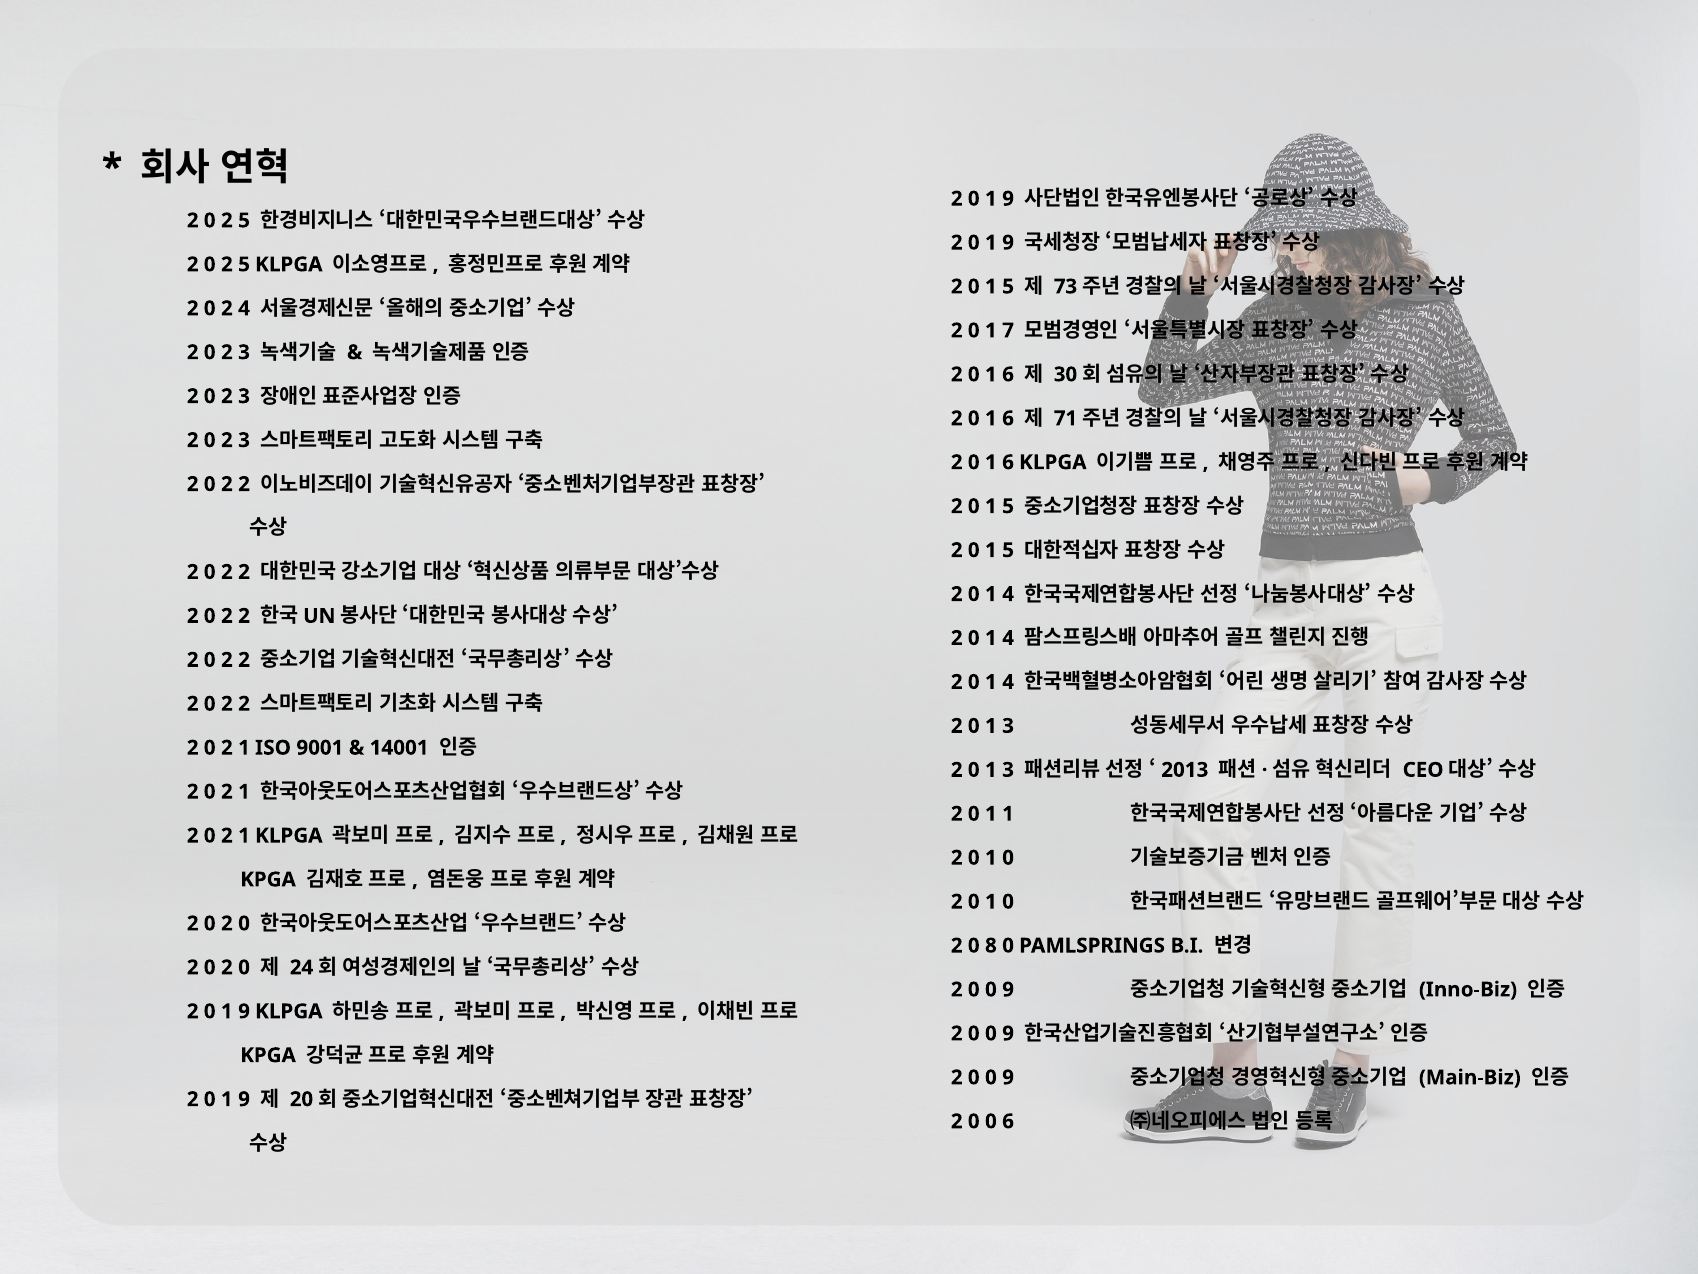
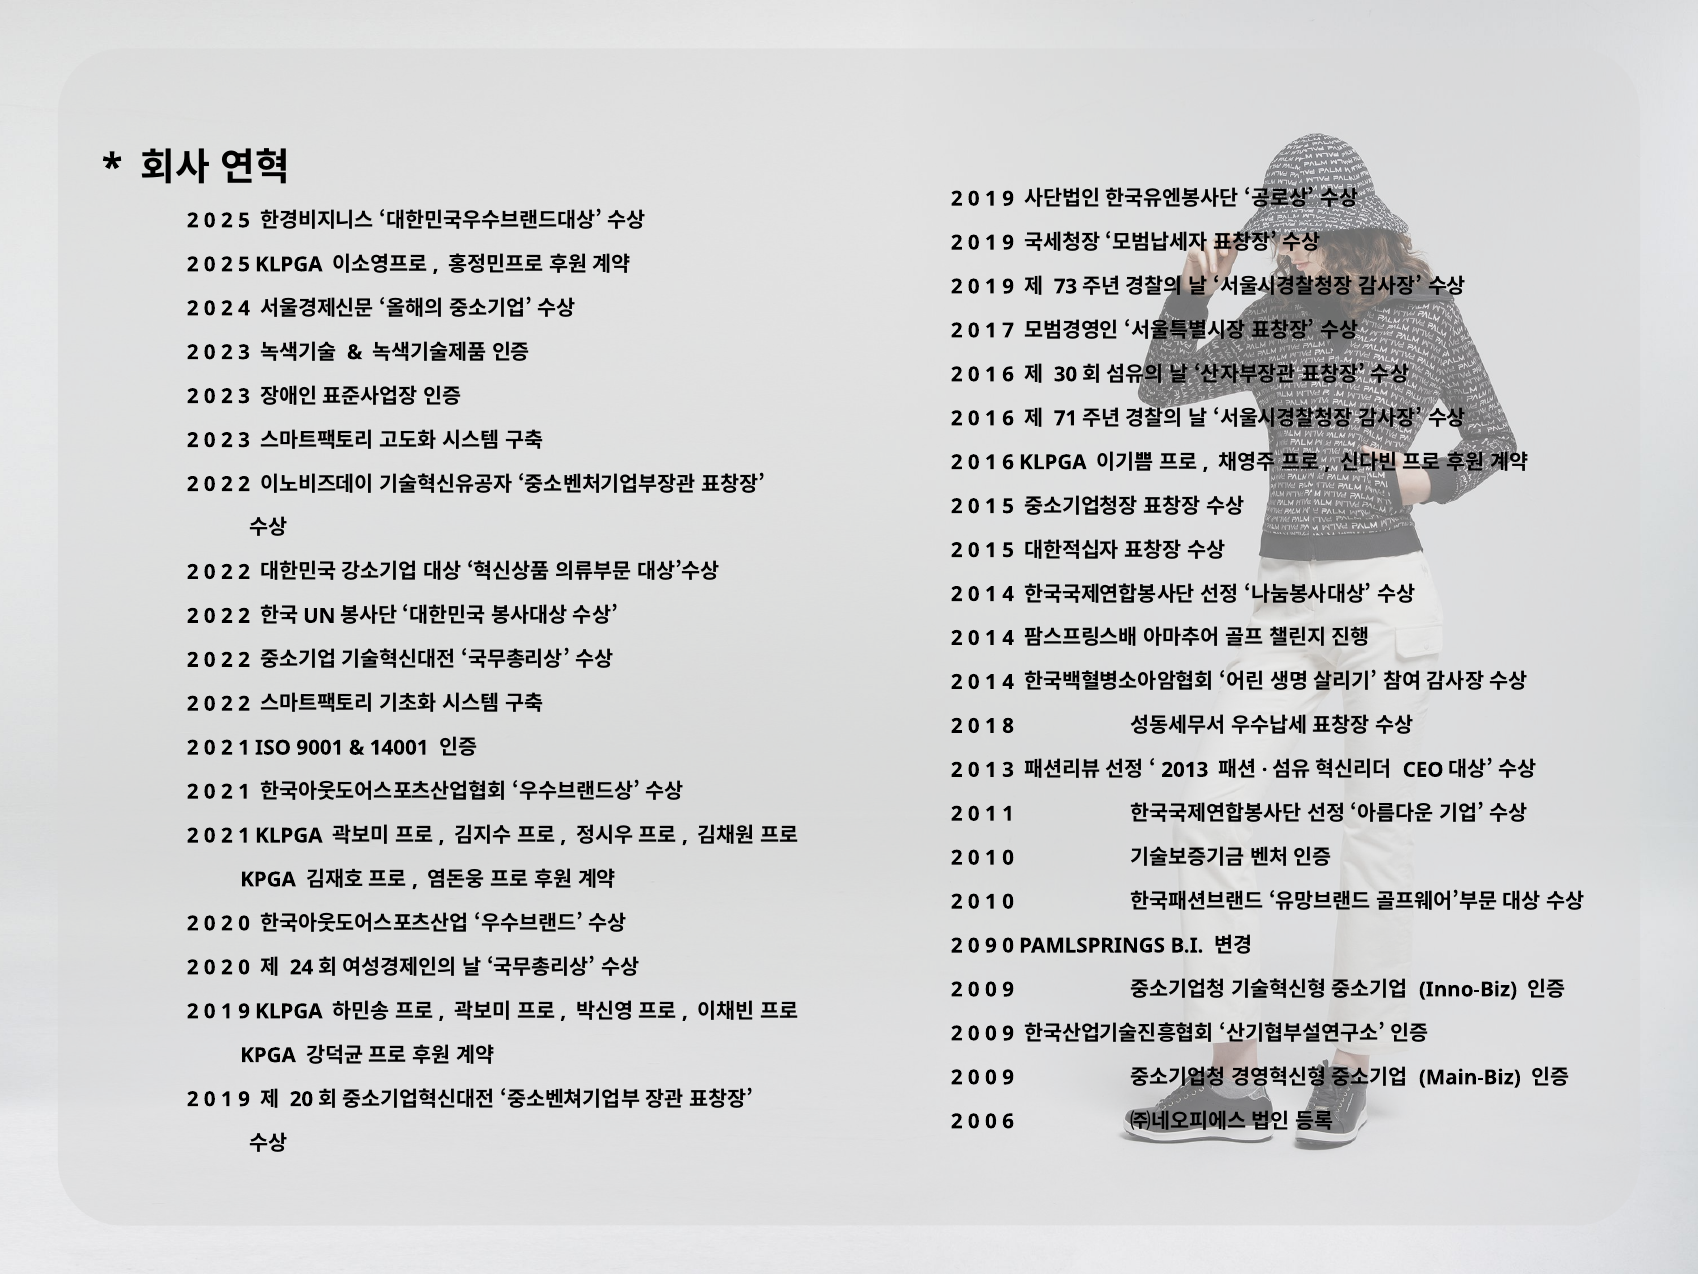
5 at (1008, 287): 5 -> 9
3 at (1008, 726): 3 -> 8
2 0 8: 8 -> 9
